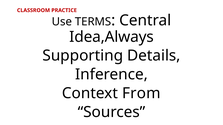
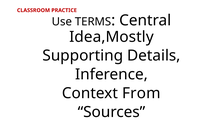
Idea,Always: Idea,Always -> Idea,Mostly
